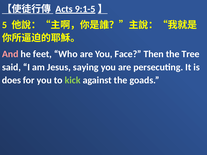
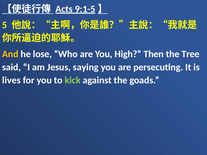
And colour: pink -> yellow
feet: feet -> lose
Face: Face -> High
does: does -> lives
